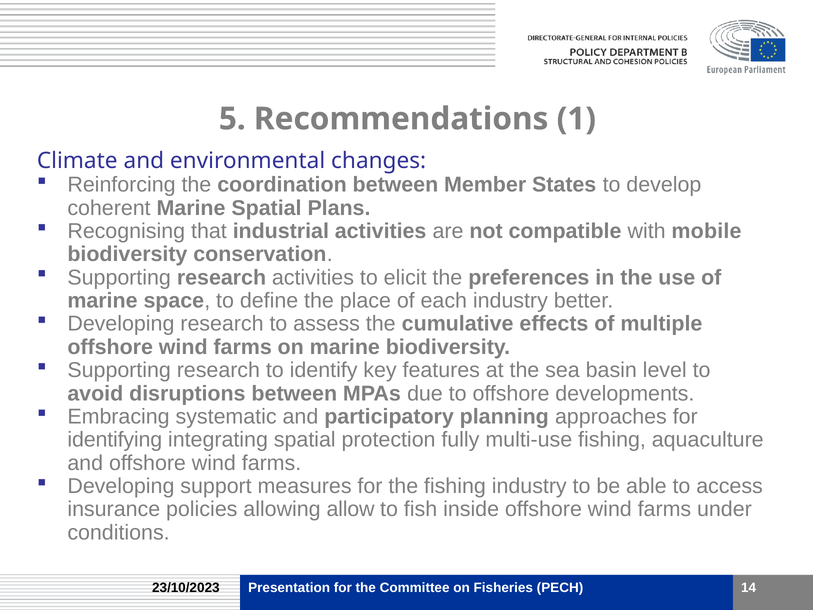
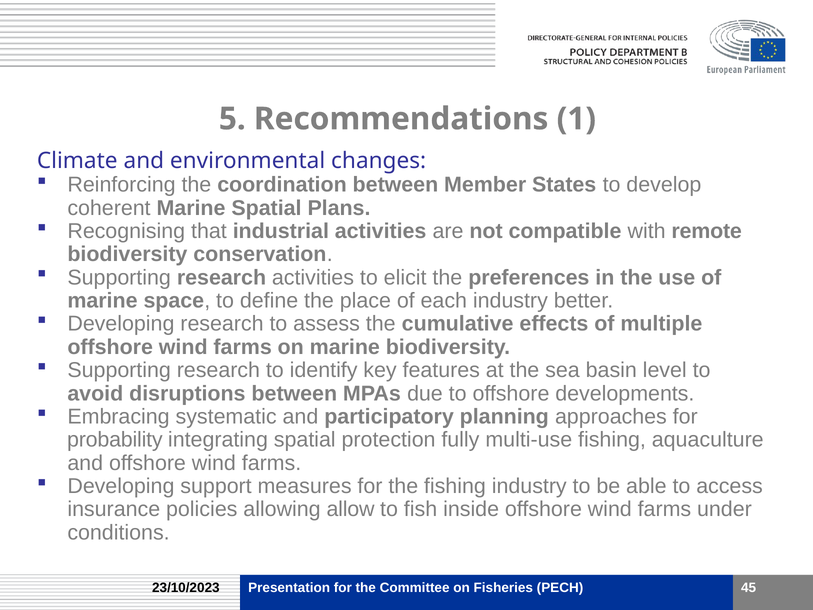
mobile: mobile -> remote
identifying: identifying -> probability
14: 14 -> 45
